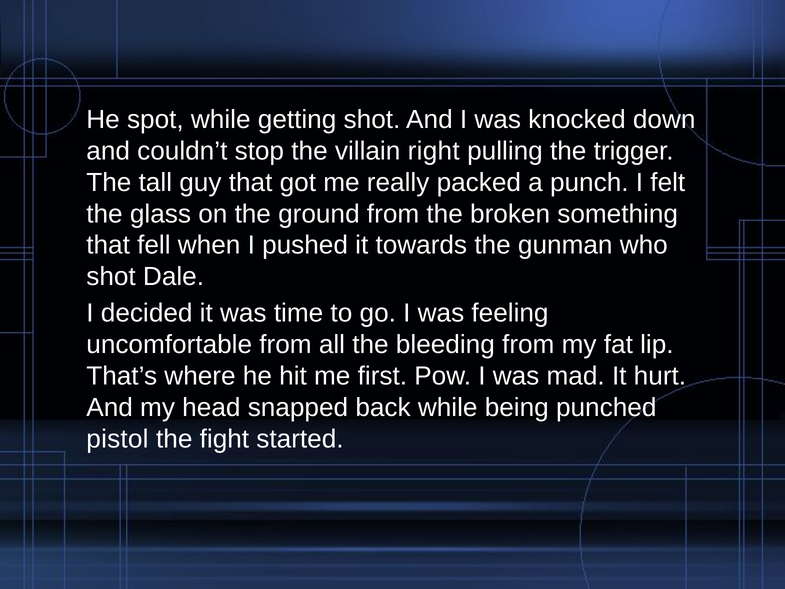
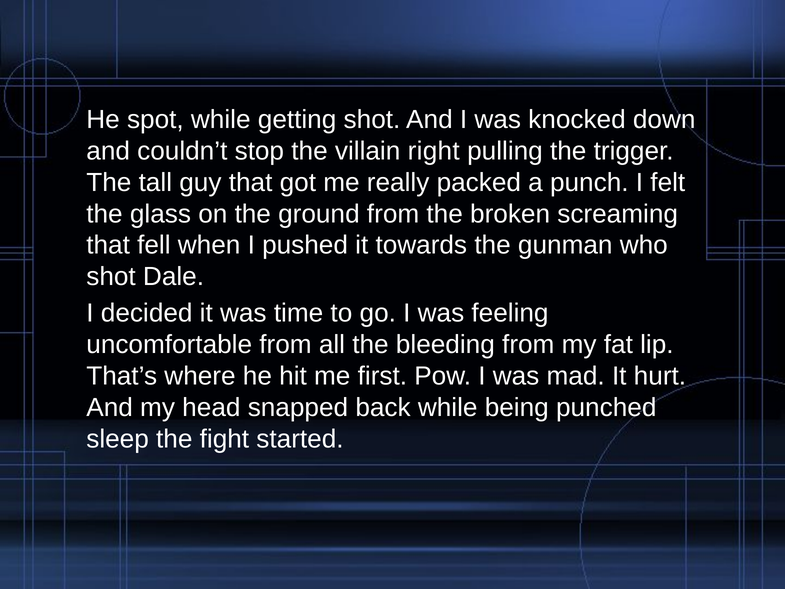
something: something -> screaming
pistol: pistol -> sleep
